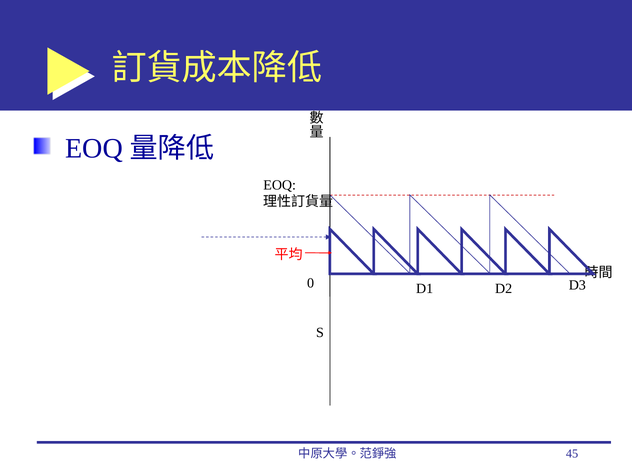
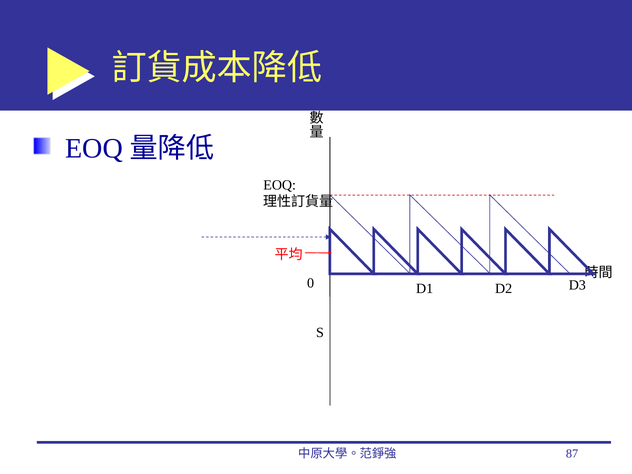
45: 45 -> 87
